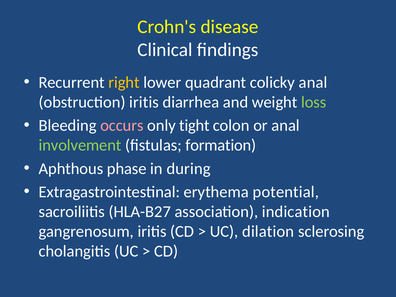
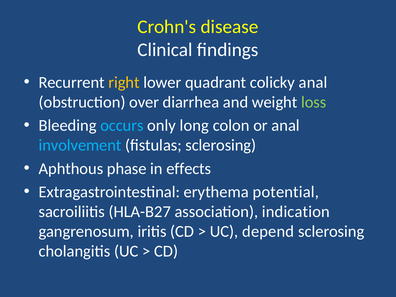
obstruction iritis: iritis -> over
occurs colour: pink -> light blue
tight: tight -> long
involvement colour: light green -> light blue
fistulas formation: formation -> sclerosing
during: during -> effects
dilation: dilation -> depend
